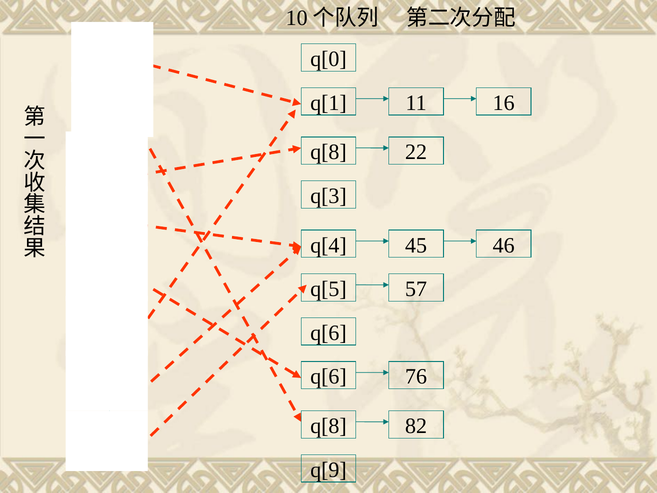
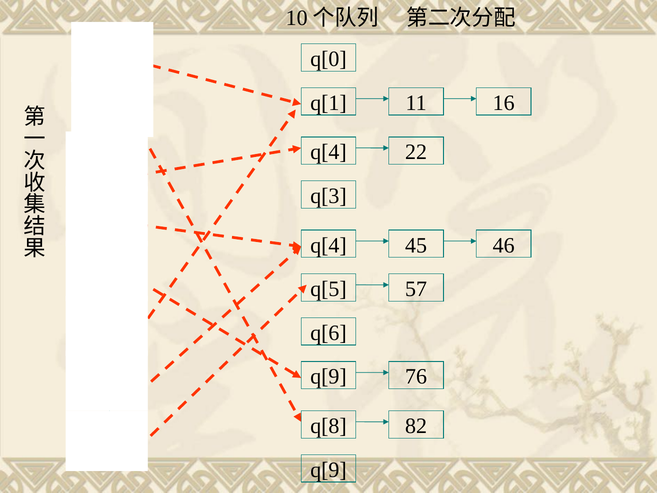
q[8 at (328, 152): q[8 -> q[4
q[6 at (328, 377): q[6 -> q[9
